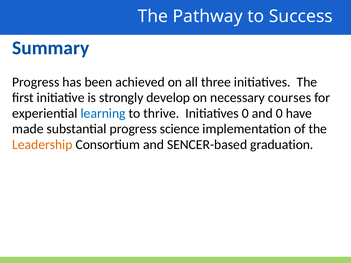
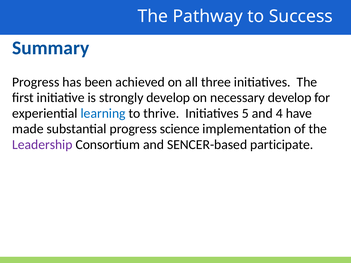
necessary courses: courses -> develop
Initiatives 0: 0 -> 5
and 0: 0 -> 4
Leadership colour: orange -> purple
graduation: graduation -> participate
